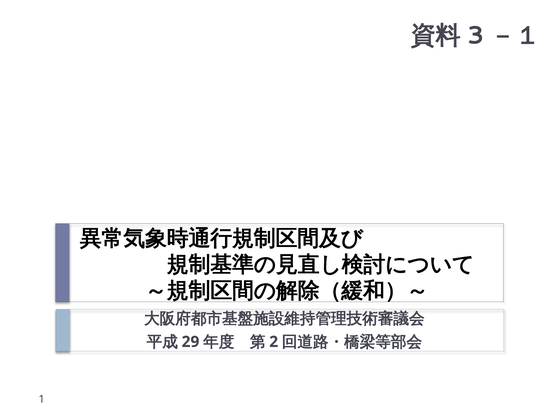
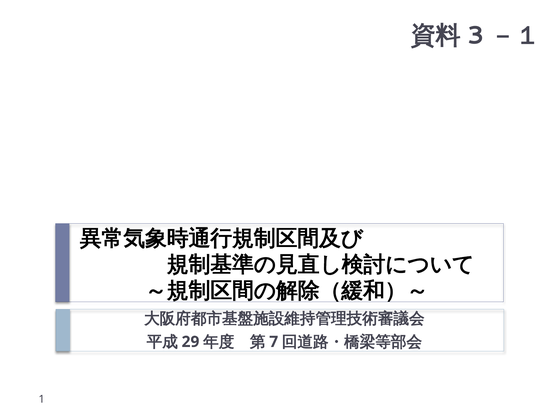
2: 2 -> 7
